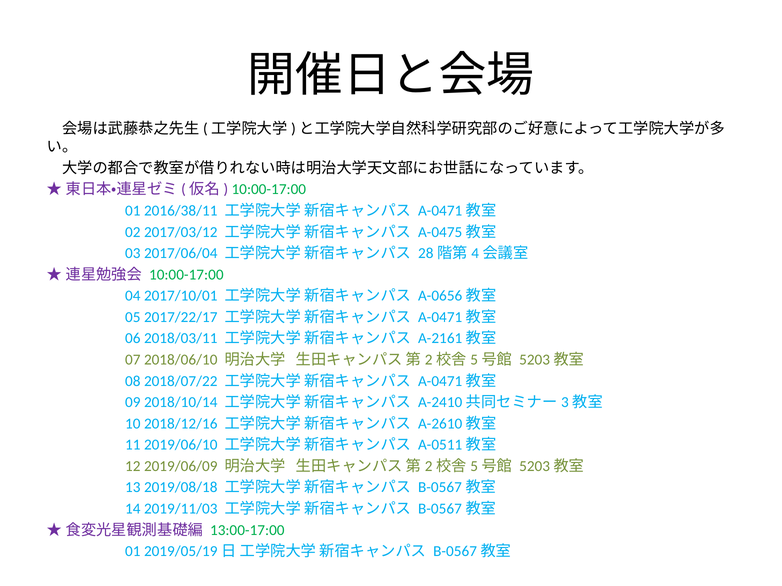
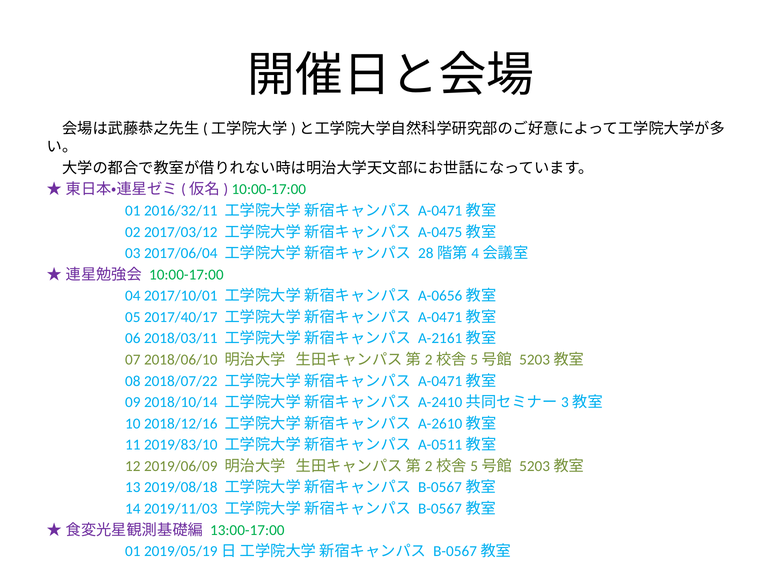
2016/38/11: 2016/38/11 -> 2016/32/11
2017/22/17: 2017/22/17 -> 2017/40/17
2019/06/10: 2019/06/10 -> 2019/83/10
